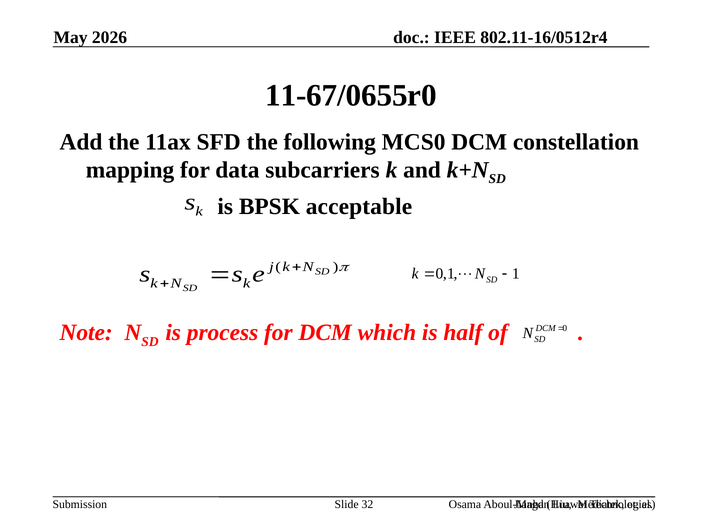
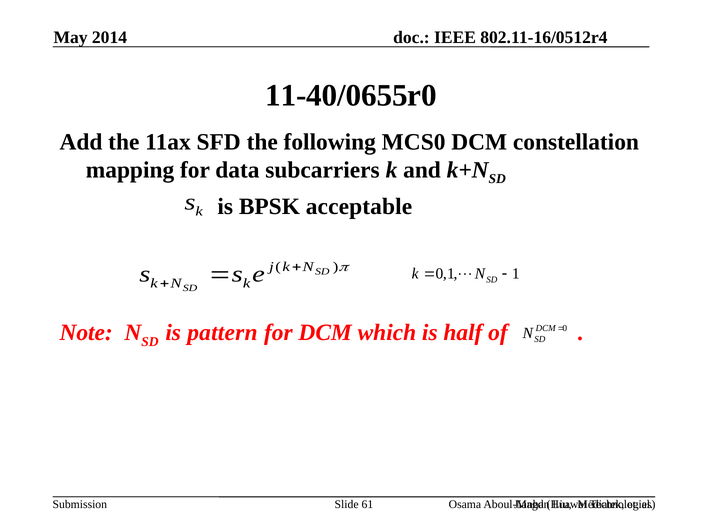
2026: 2026 -> 2014
11-67/0655r0: 11-67/0655r0 -> 11-40/0655r0
process: process -> pattern
32: 32 -> 61
